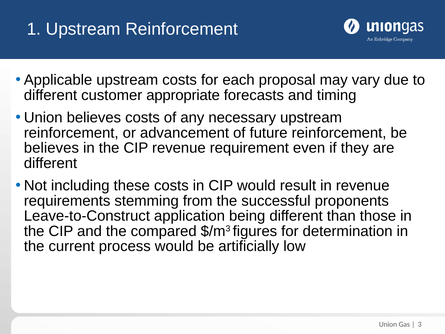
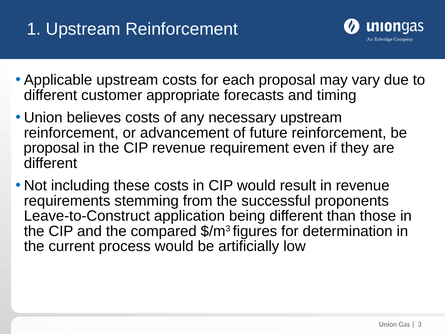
believes at (51, 148): believes -> proposal
